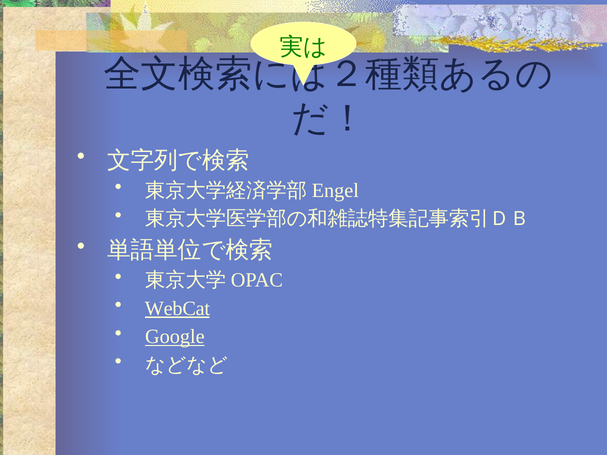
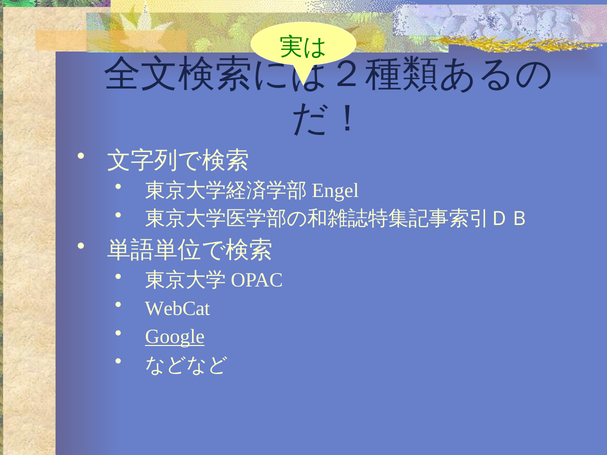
WebCat underline: present -> none
